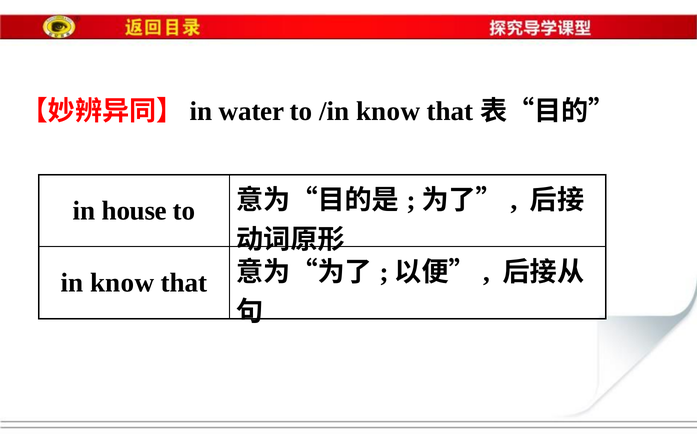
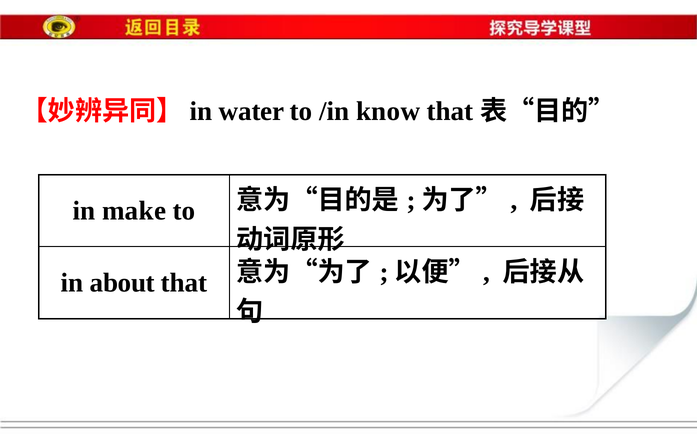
house: house -> make
in know: know -> about
